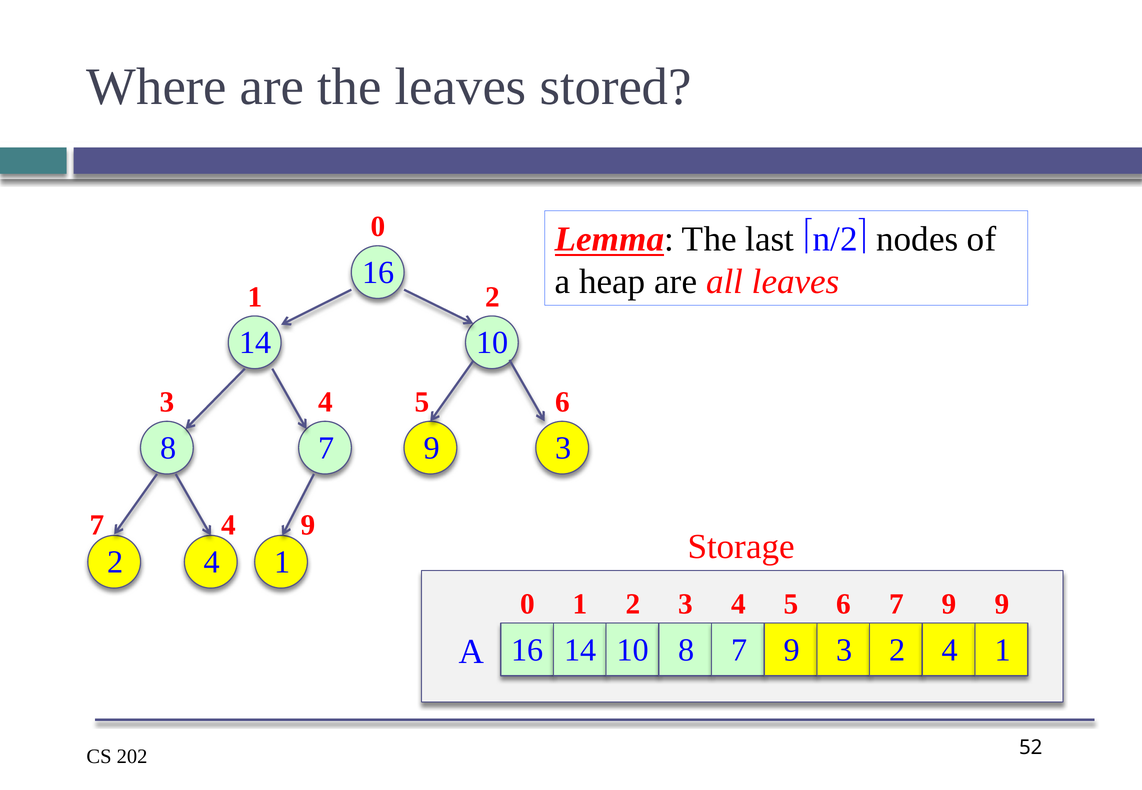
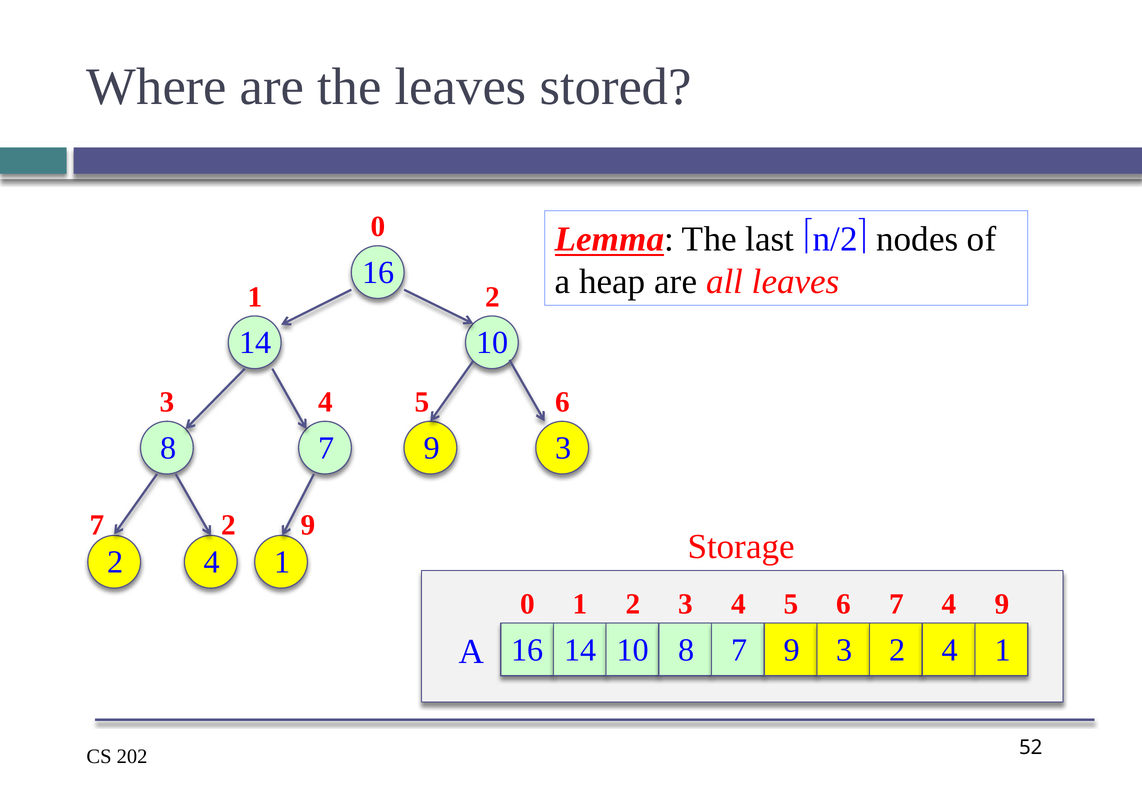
4 at (229, 526): 4 -> 2
6 7 9: 9 -> 4
